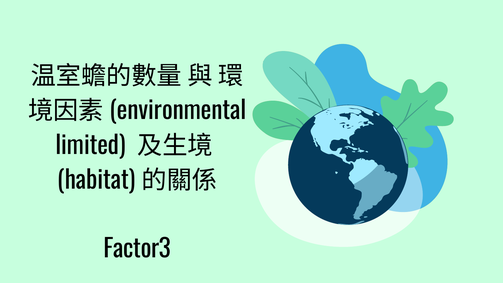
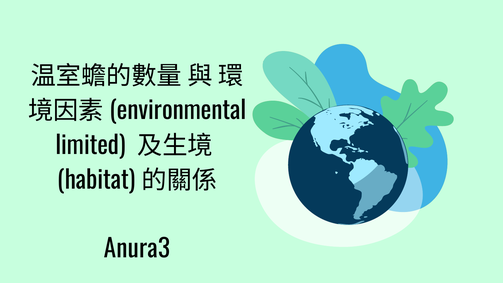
Factor3: Factor3 -> Anura3
